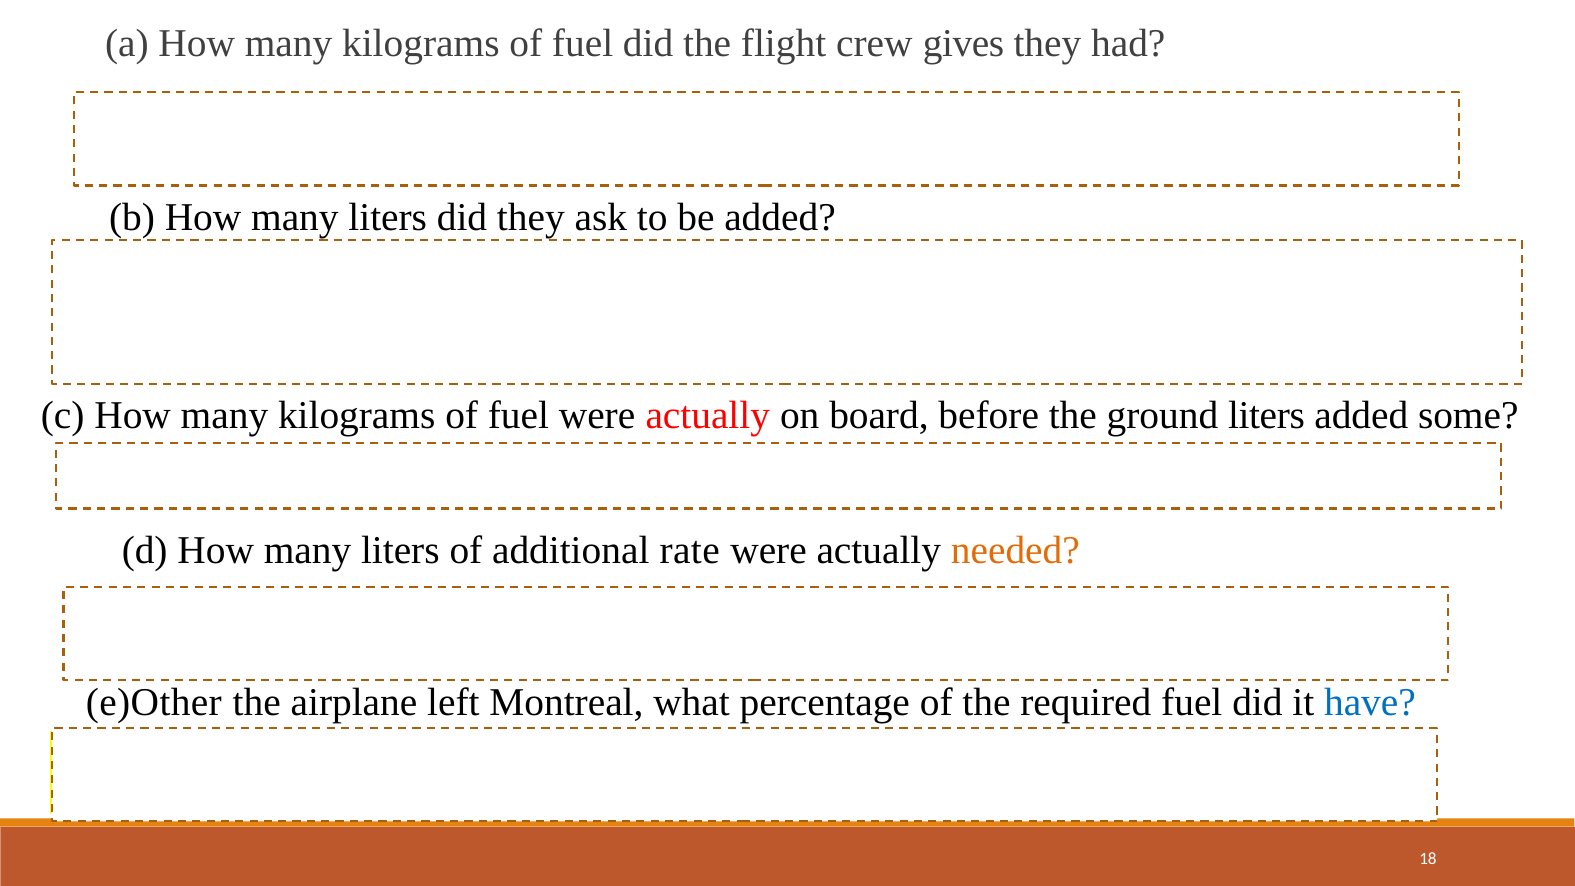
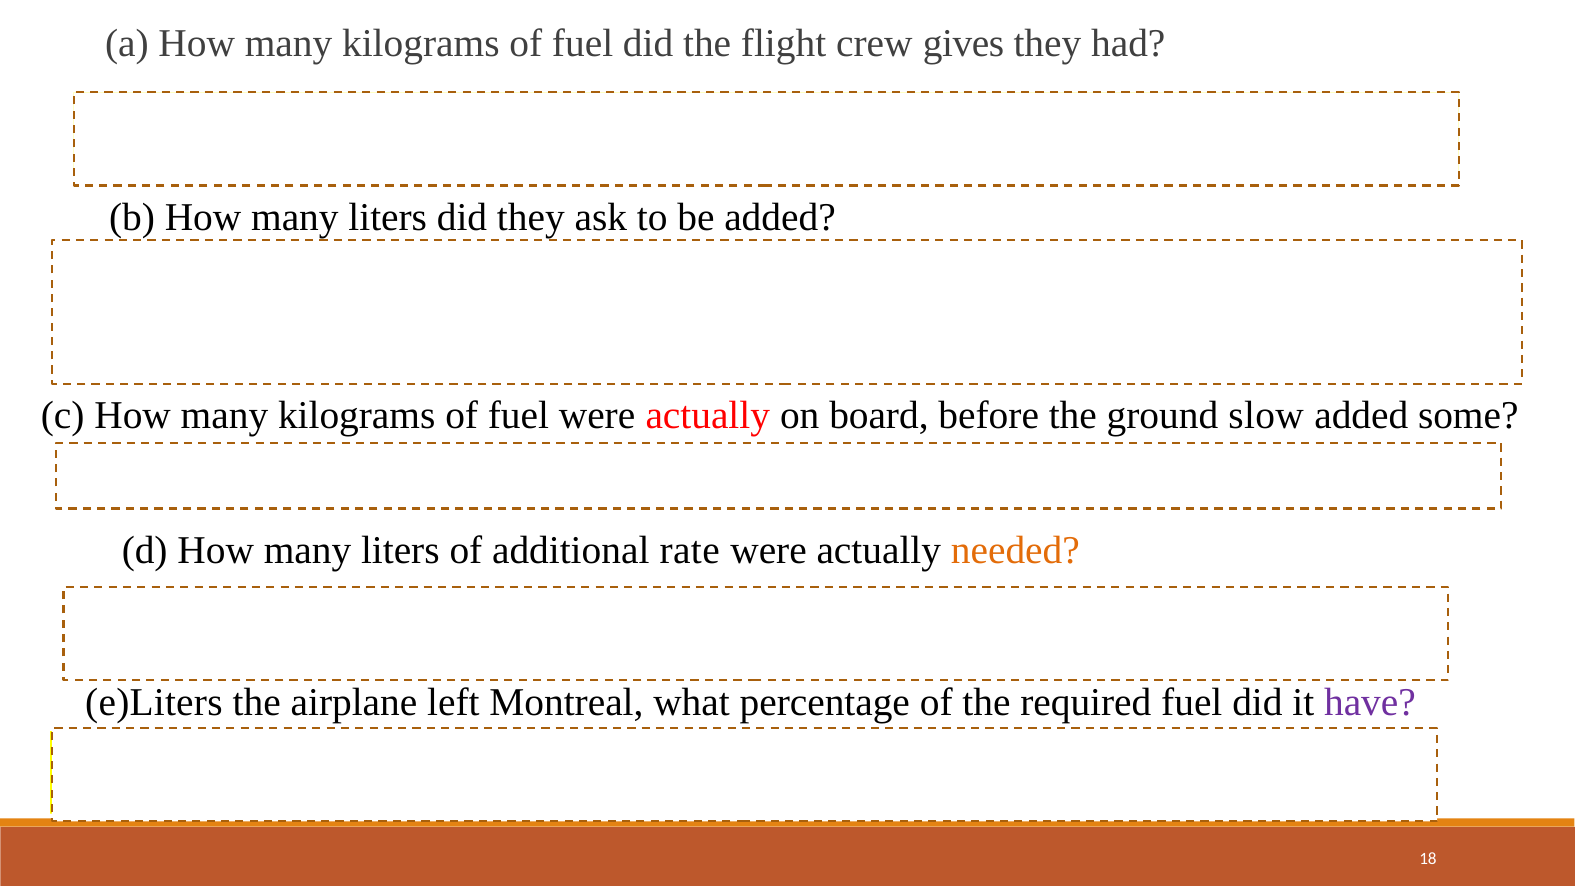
ground liters: liters -> slow
e)Other: e)Other -> e)Liters
have colour: blue -> purple
